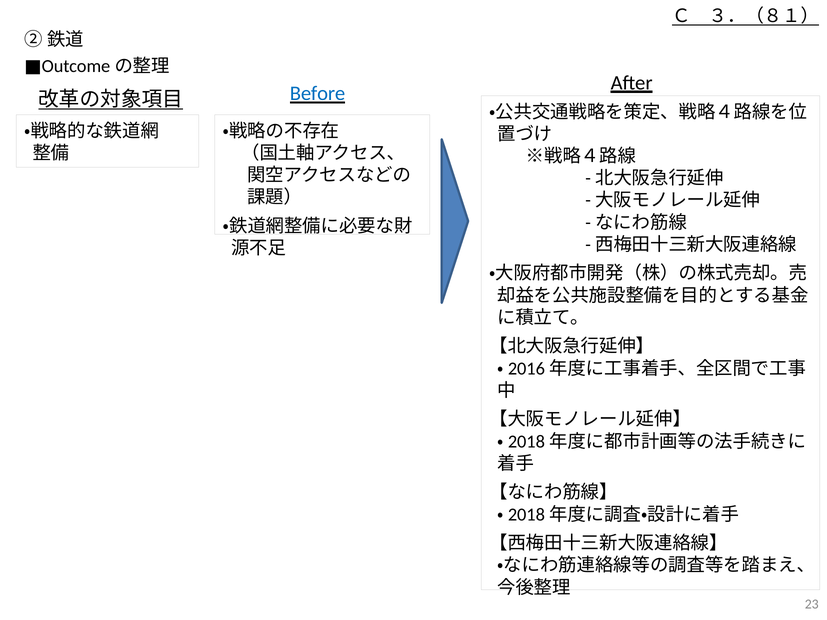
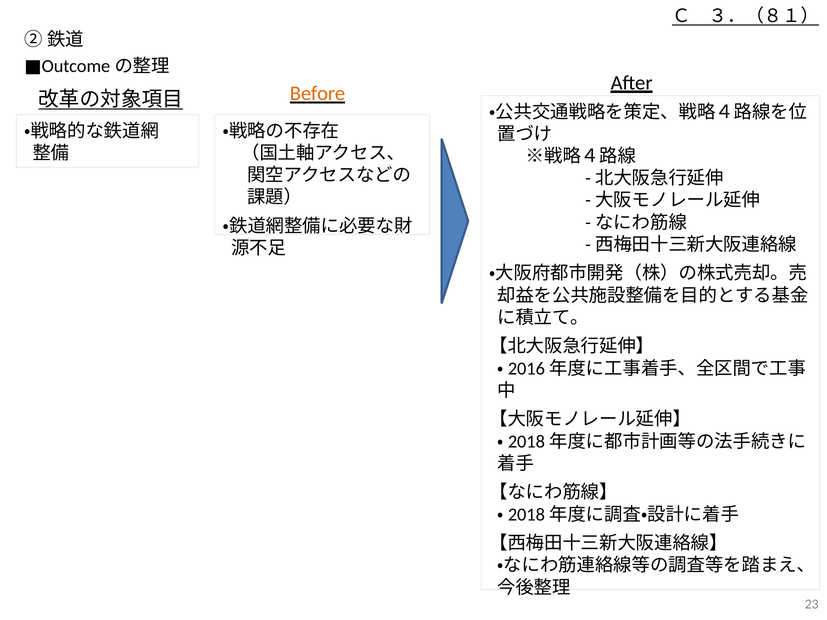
Before colour: blue -> orange
